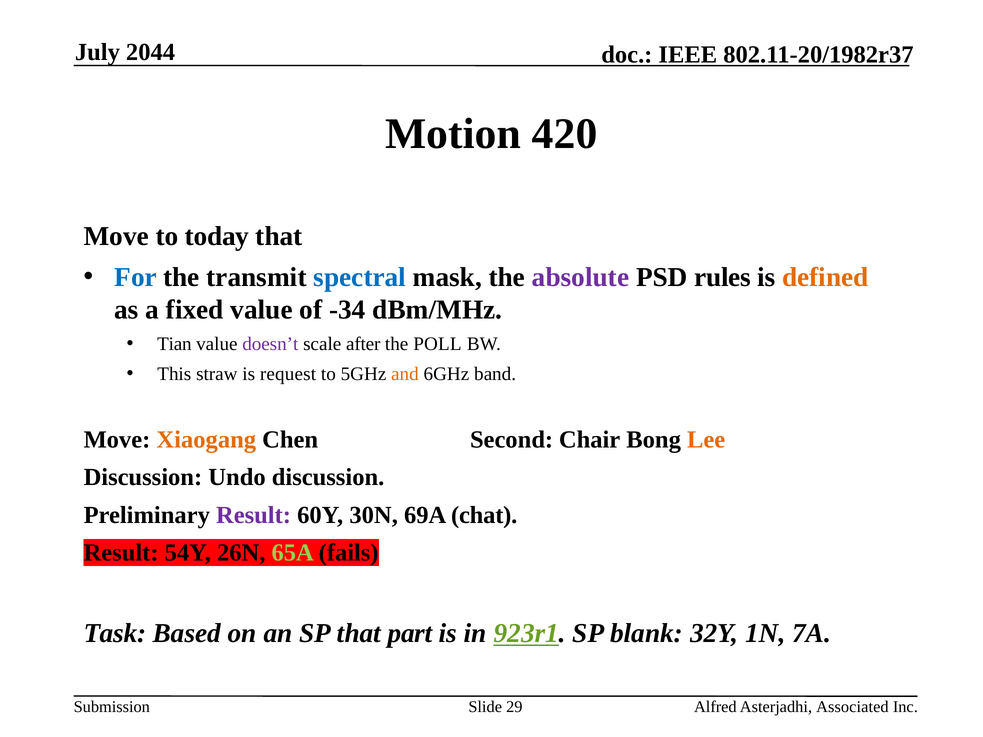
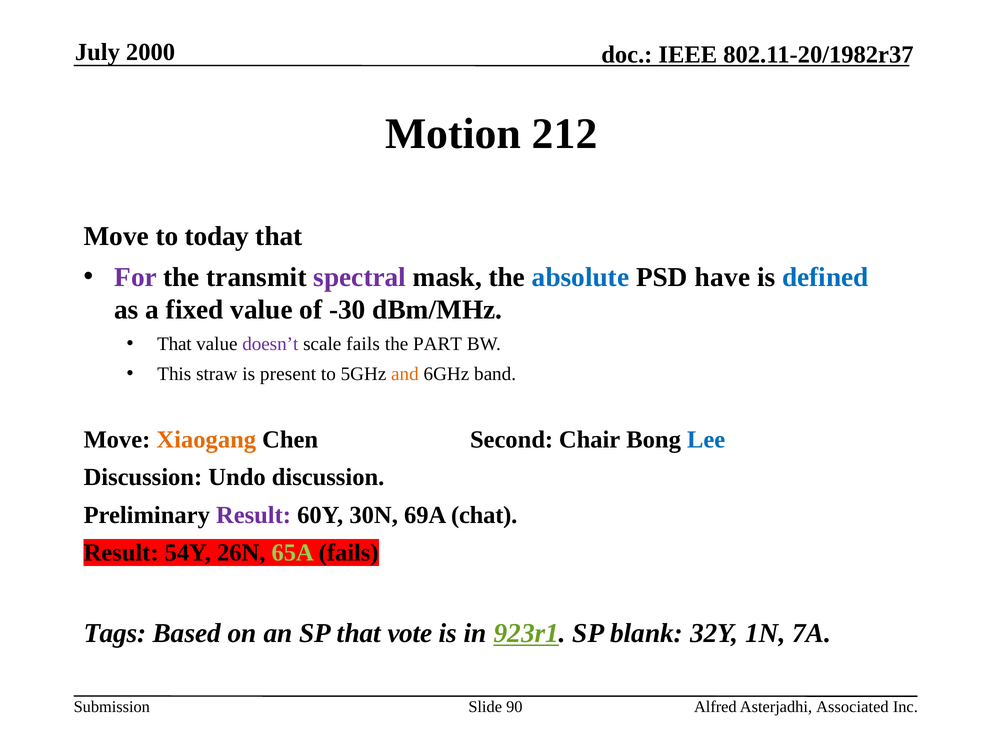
2044: 2044 -> 2000
420: 420 -> 212
For colour: blue -> purple
spectral colour: blue -> purple
absolute colour: purple -> blue
rules: rules -> have
defined colour: orange -> blue
-34: -34 -> -30
Tian at (174, 344): Tian -> That
scale after: after -> fails
POLL: POLL -> PART
request: request -> present
Lee colour: orange -> blue
Task: Task -> Tags
part: part -> vote
29: 29 -> 90
